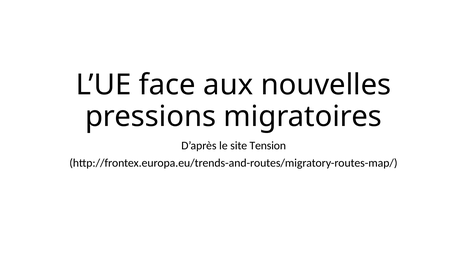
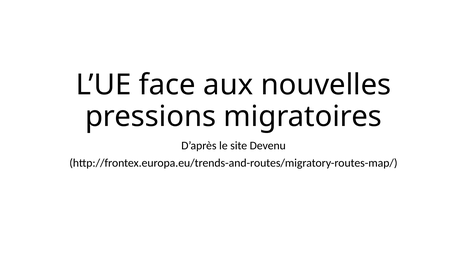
Tension: Tension -> Devenu
